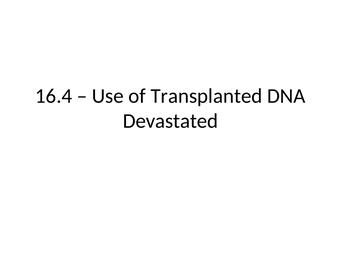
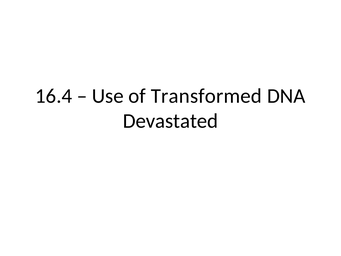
Transplanted: Transplanted -> Transformed
